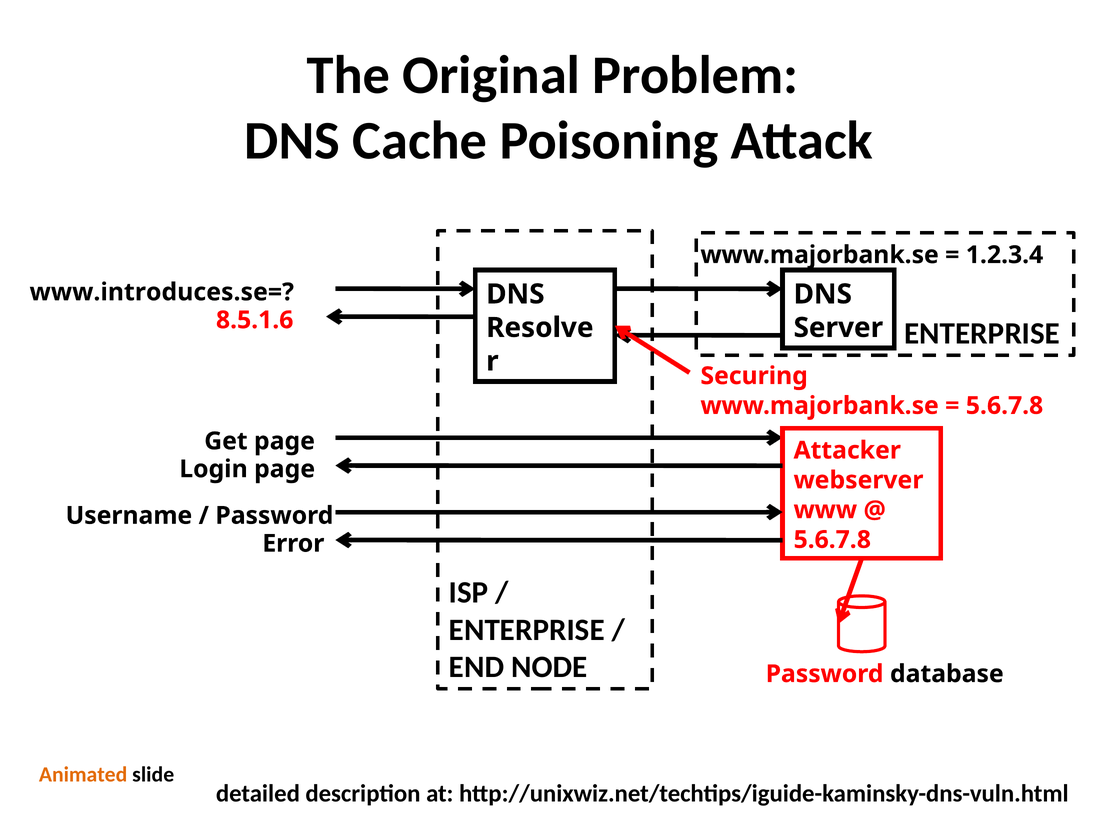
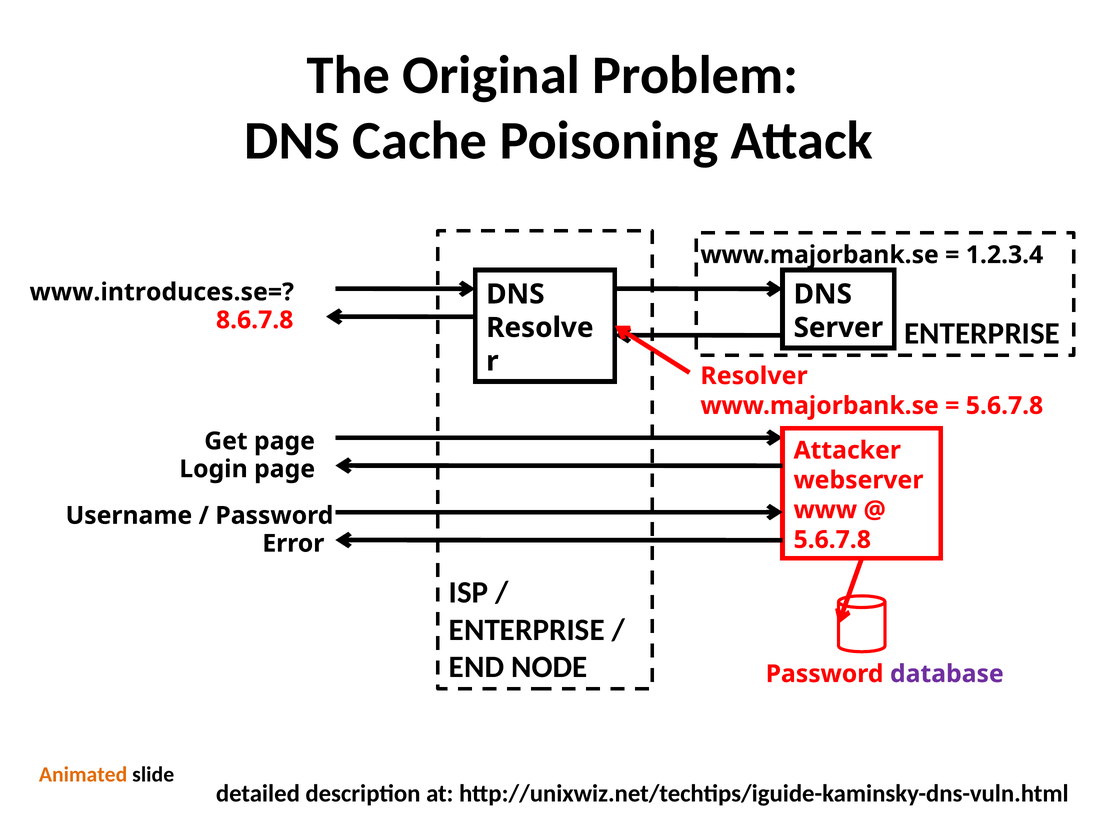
8.5.1.6: 8.5.1.6 -> 8.6.7.8
Securing: Securing -> Resolver
database colour: black -> purple
